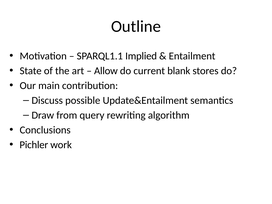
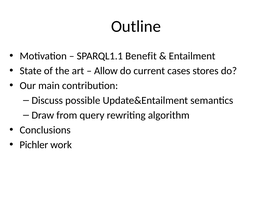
Implied: Implied -> Benefit
blank: blank -> cases
